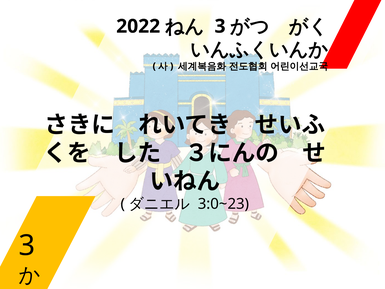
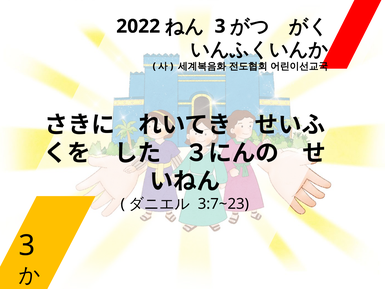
3:0~23: 3:0~23 -> 3:7~23
